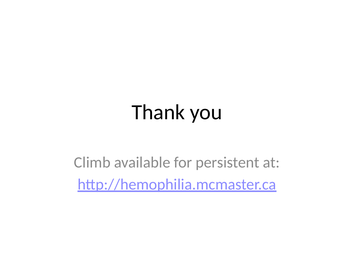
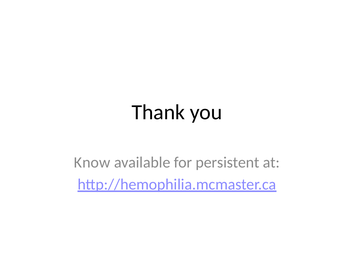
Climb: Climb -> Know
